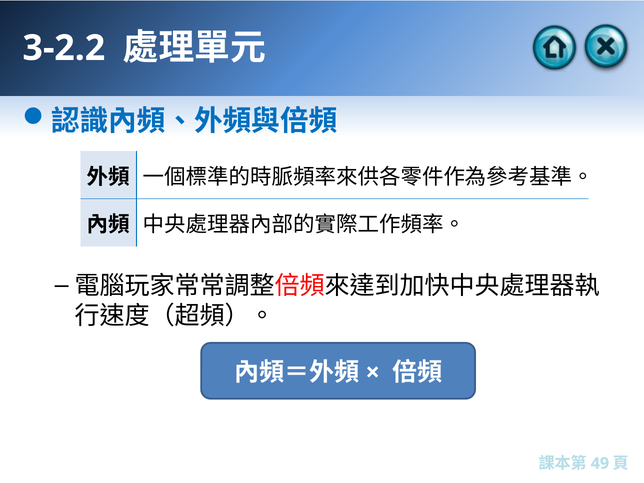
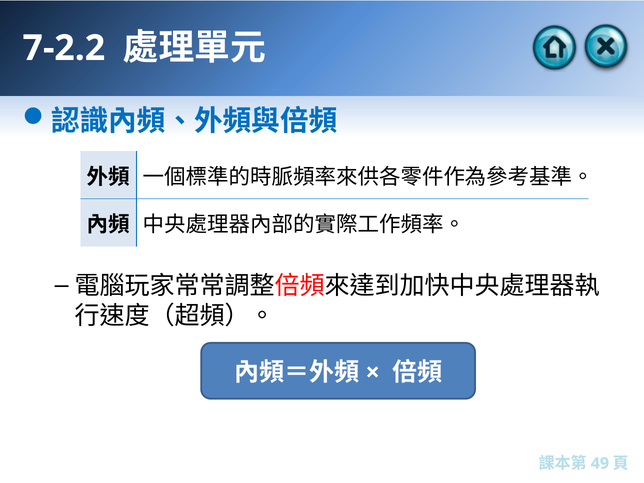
3-2.2: 3-2.2 -> 7-2.2
